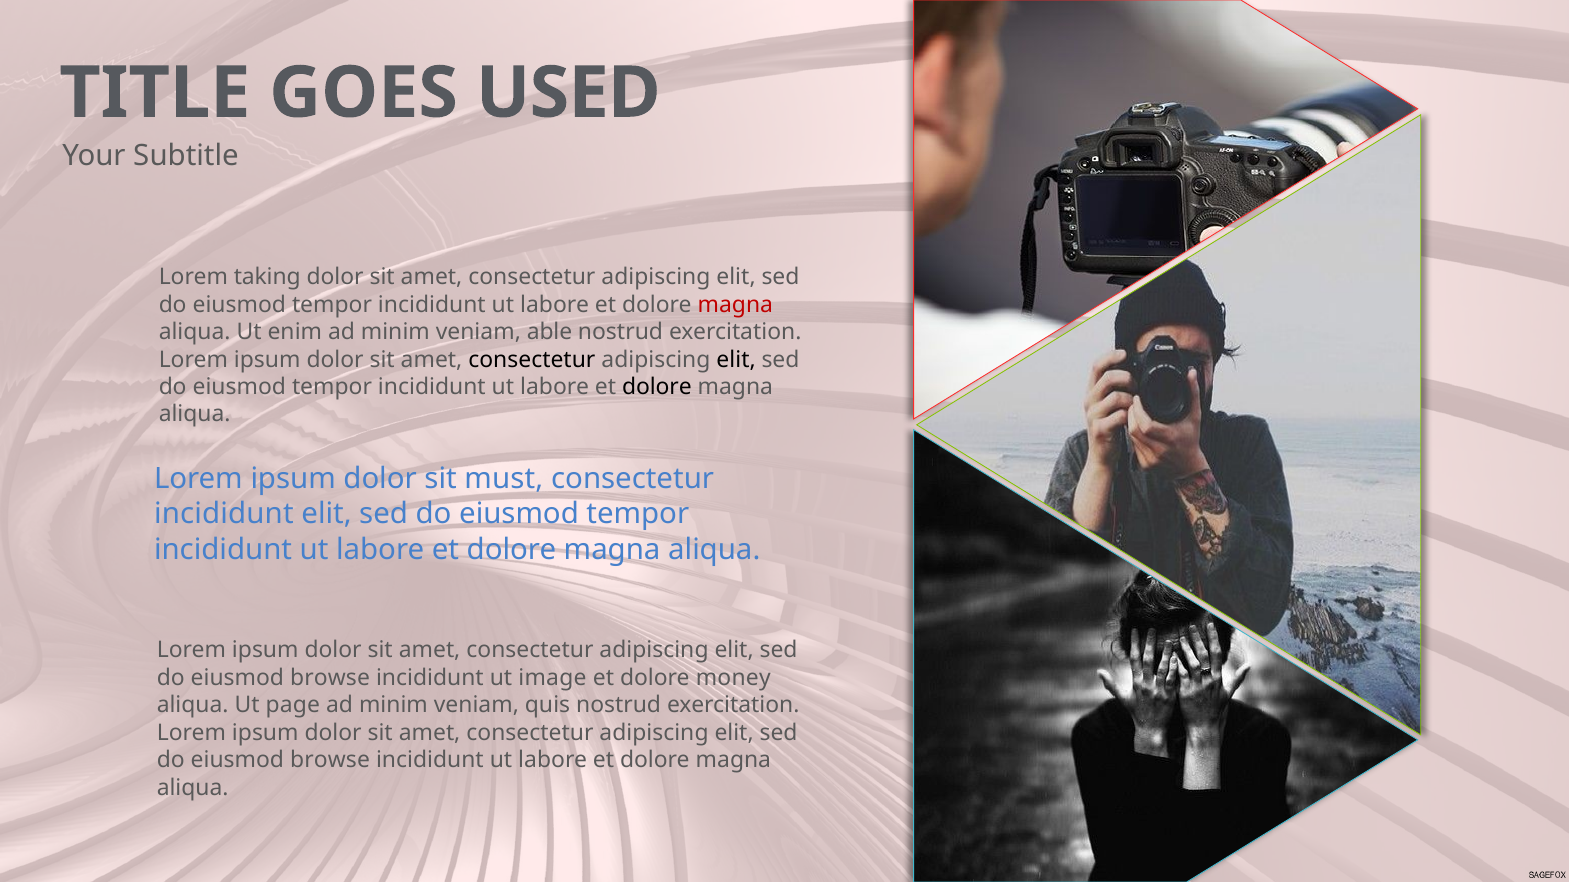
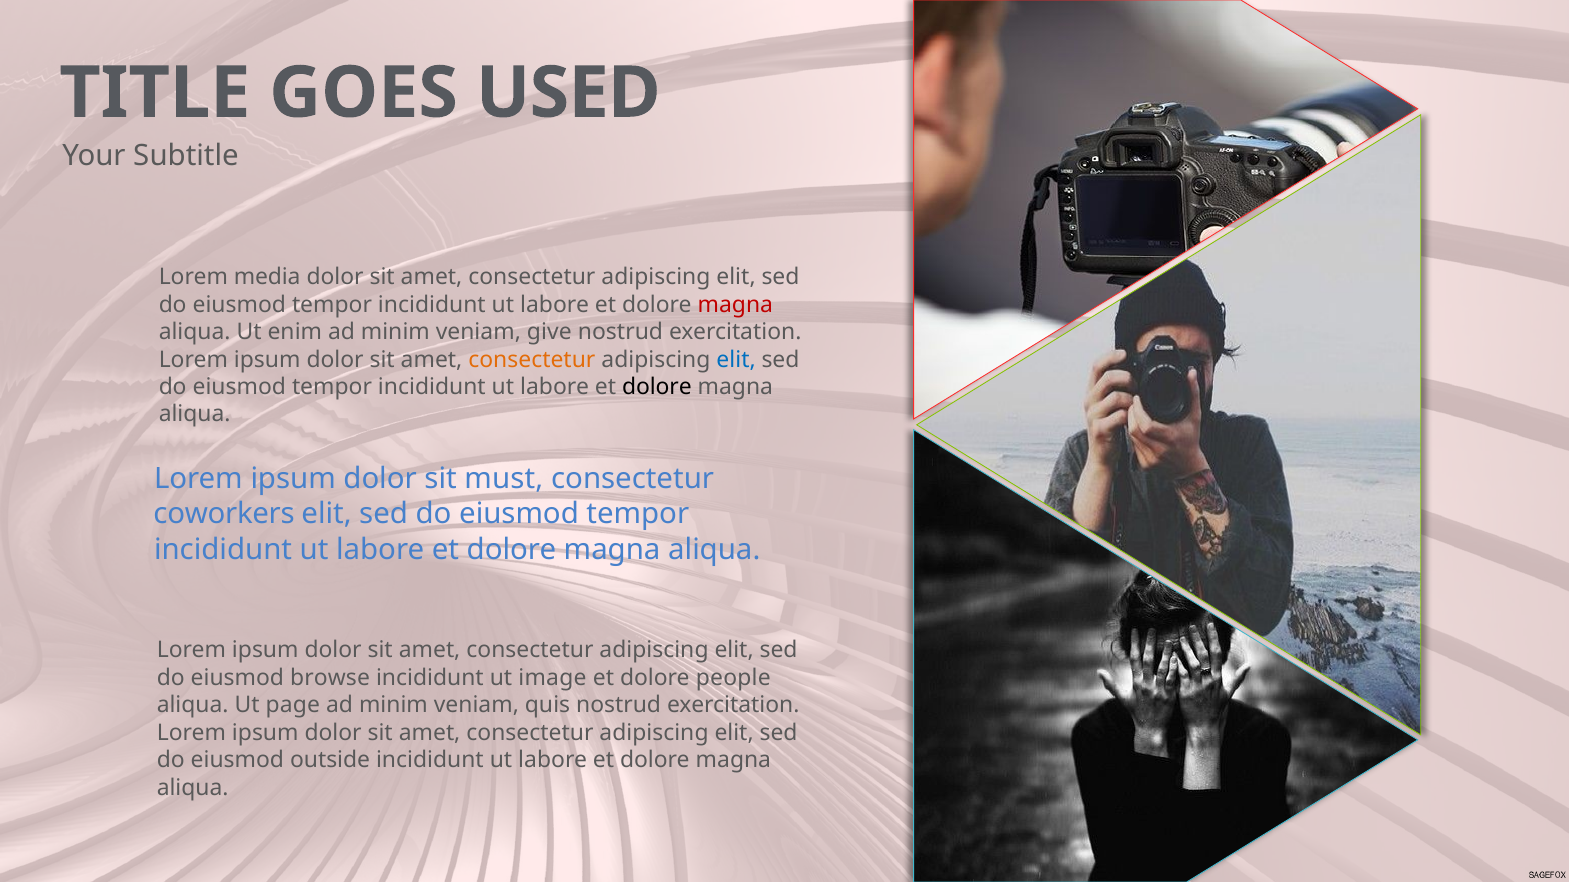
taking: taking -> media
able: able -> give
consectetur at (532, 360) colour: black -> orange
elit at (736, 360) colour: black -> blue
incididunt at (224, 514): incididunt -> coworkers
money: money -> people
browse at (330, 761): browse -> outside
